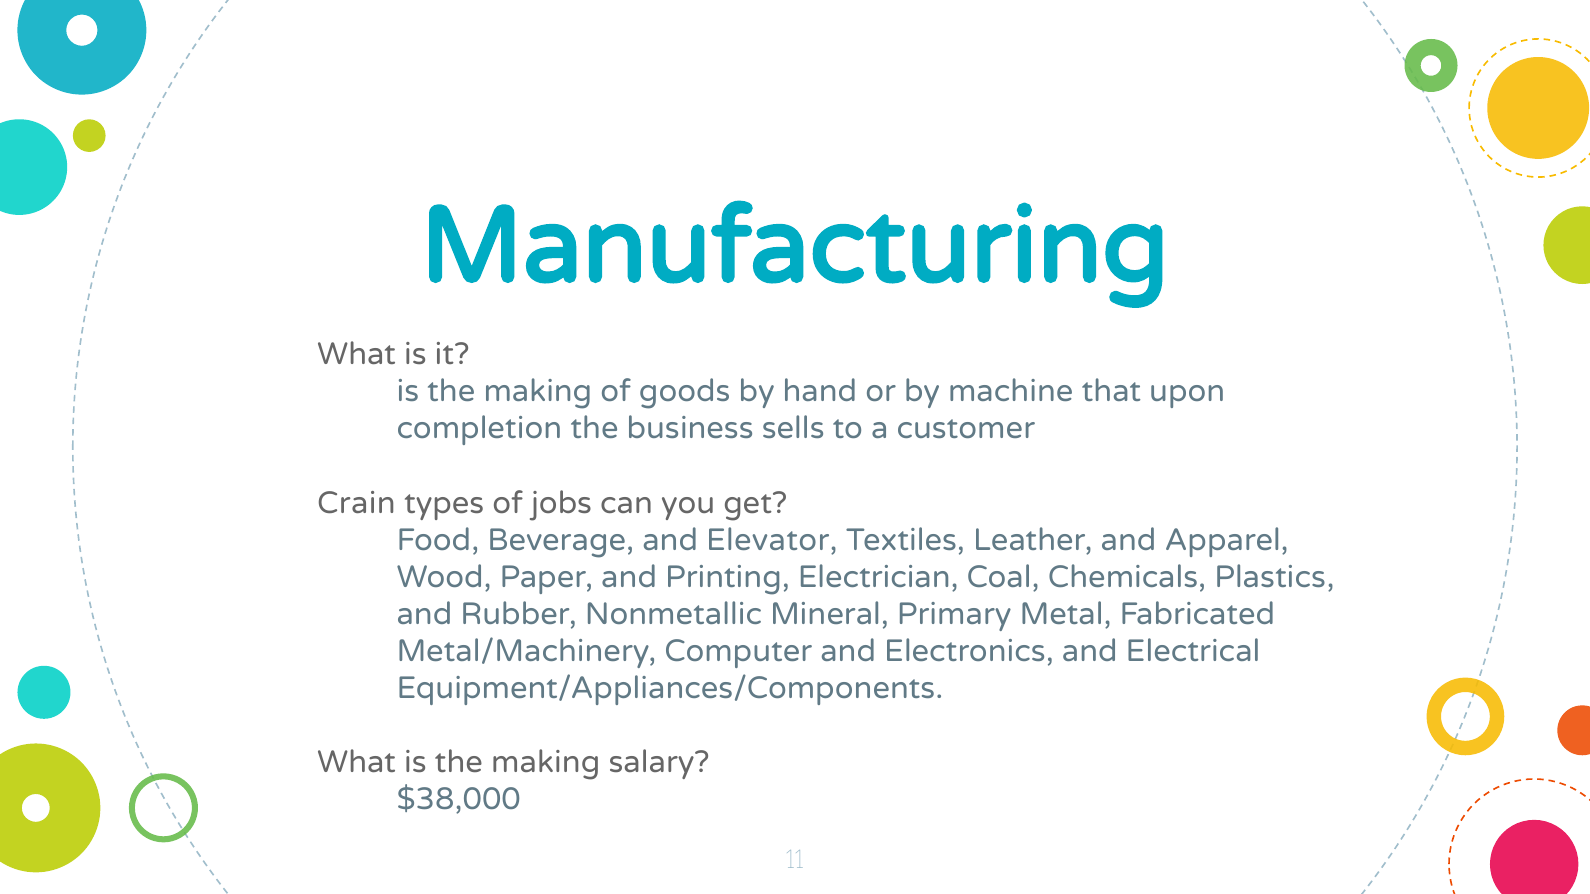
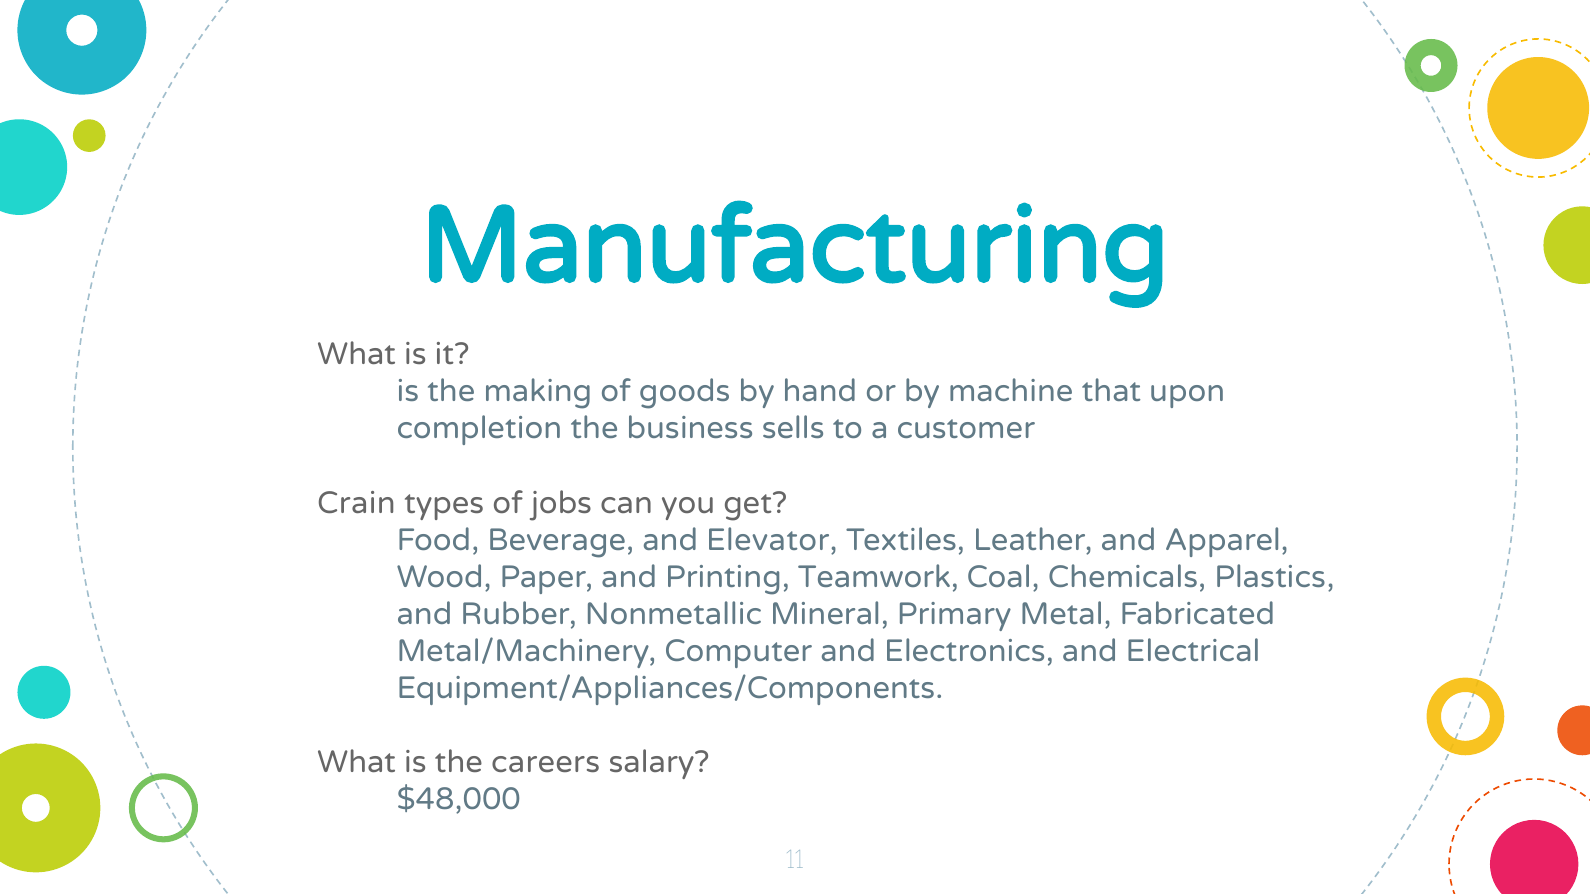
Electrician: Electrician -> Teamwork
What is the making: making -> careers
$38,000: $38,000 -> $48,000
